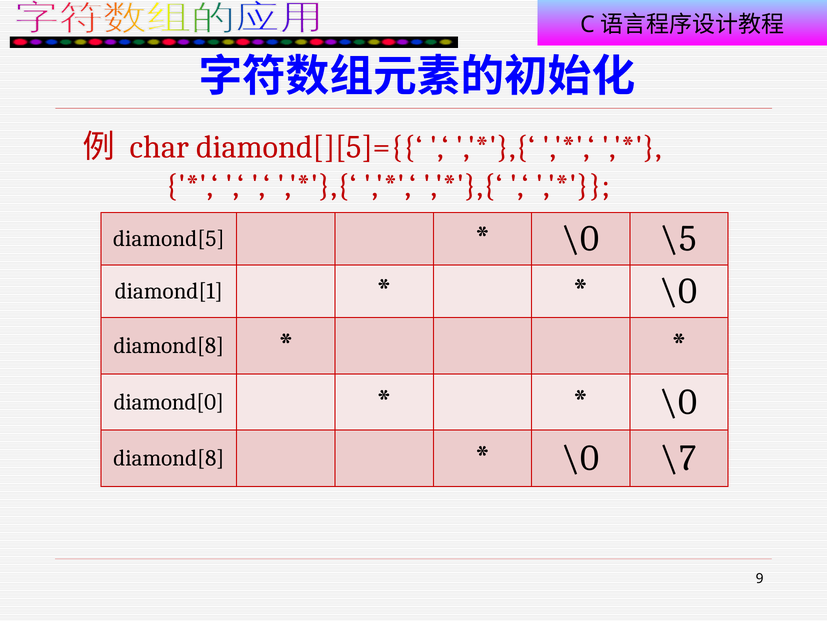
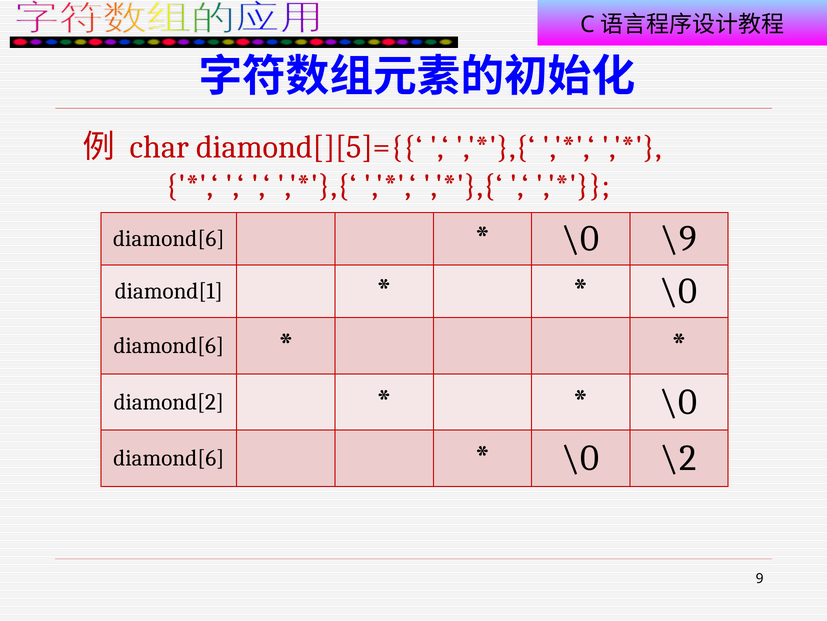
diamond[5 at (169, 239): diamond[5 -> diamond[6
\5: \5 -> \9
diamond[8 at (169, 345): diamond[8 -> diamond[6
diamond[0: diamond[0 -> diamond[2
diamond[8 at (169, 458): diamond[8 -> diamond[6
\7: \7 -> \2
